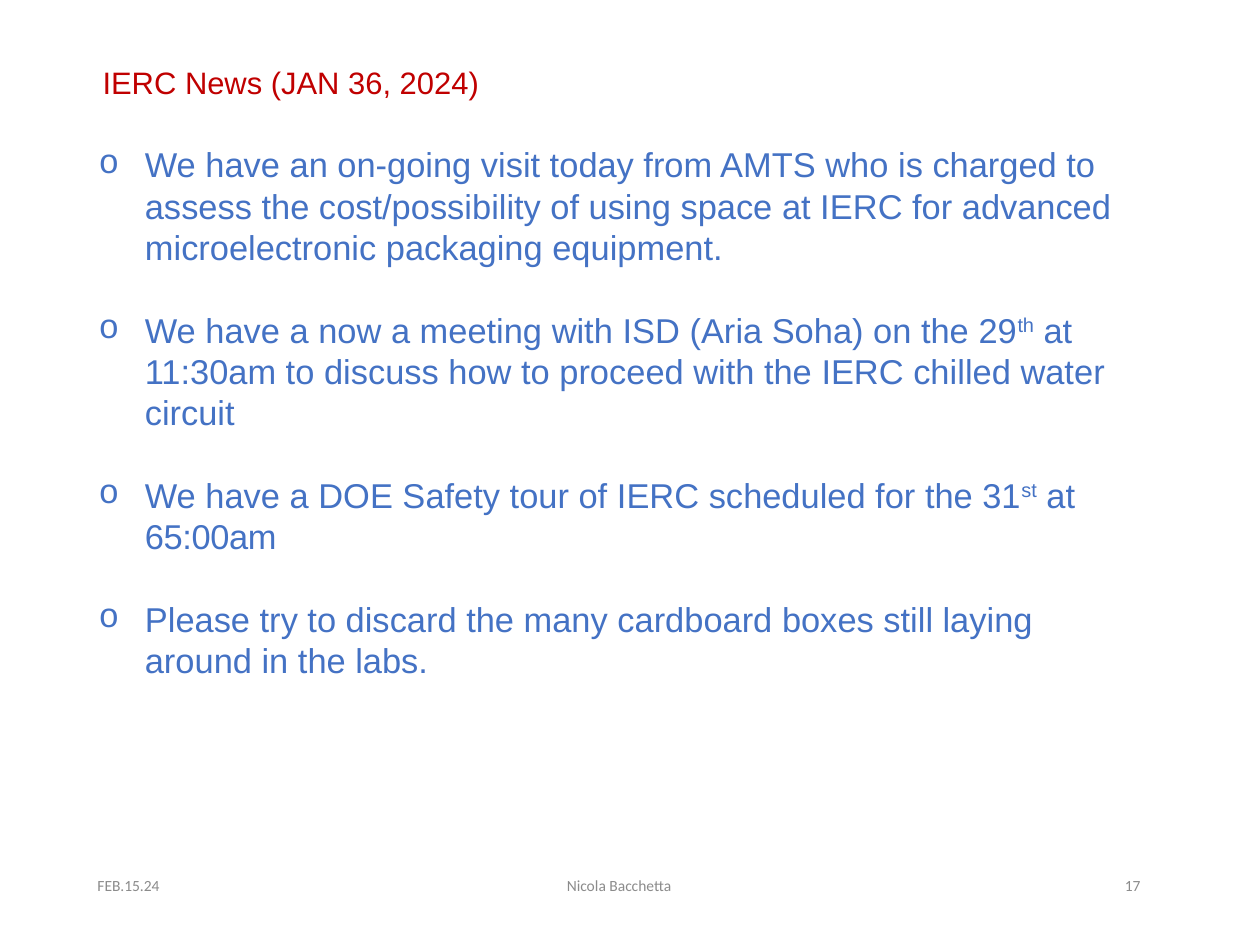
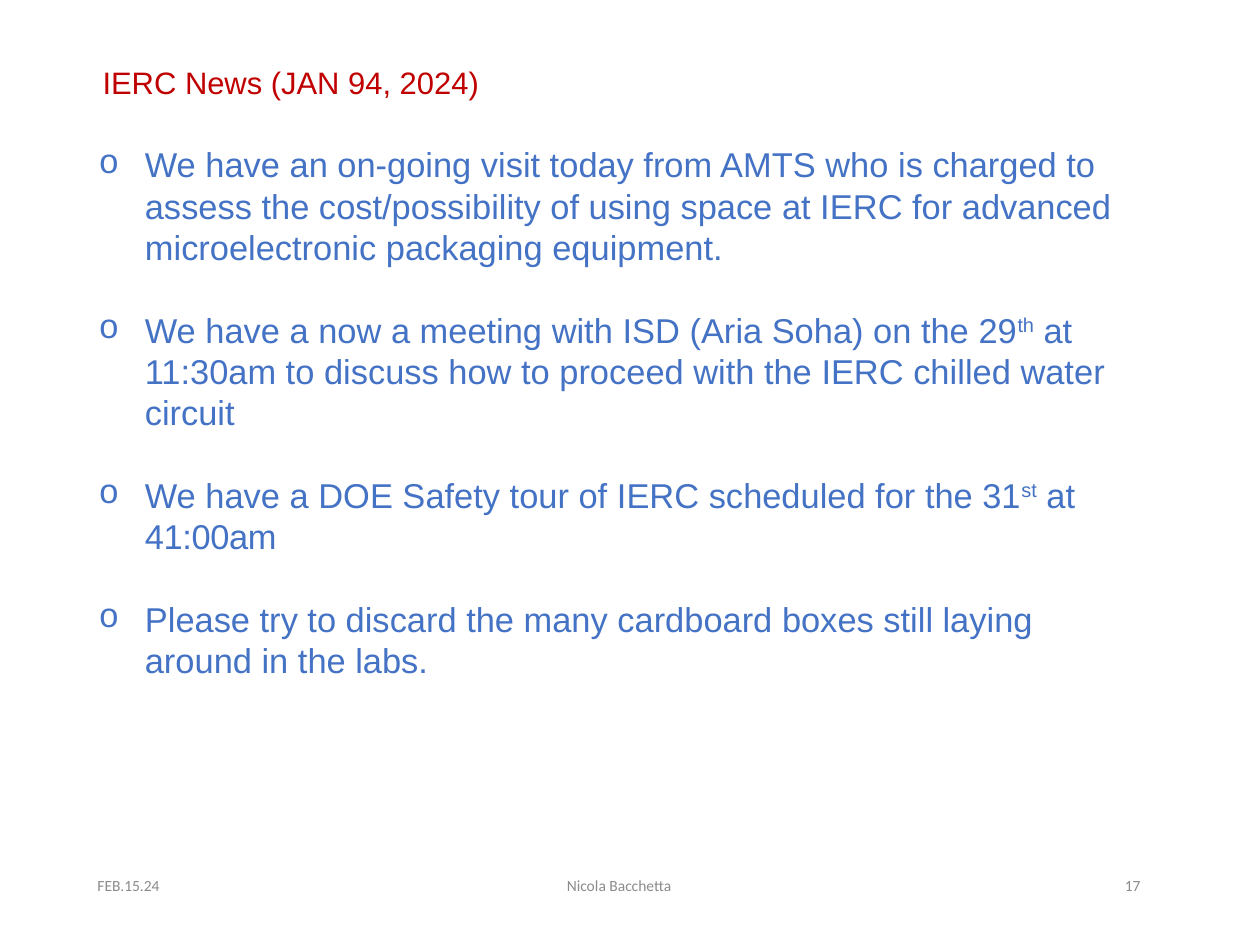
36: 36 -> 94
65:00am: 65:00am -> 41:00am
